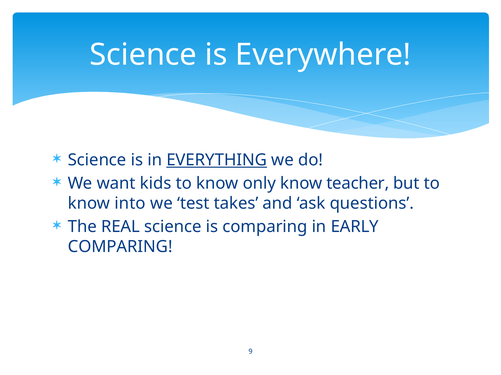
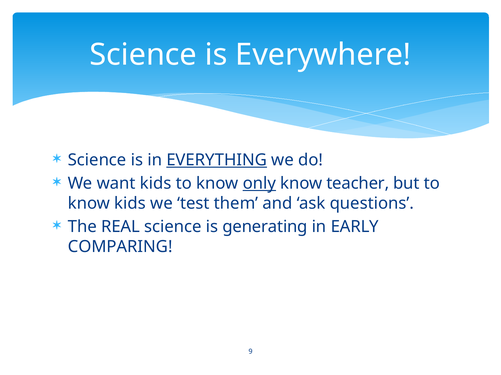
only underline: none -> present
know into: into -> kids
takes: takes -> them
is comparing: comparing -> generating
